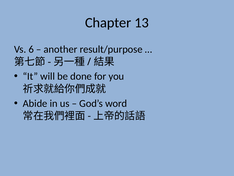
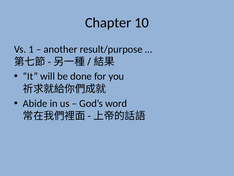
13: 13 -> 10
6: 6 -> 1
